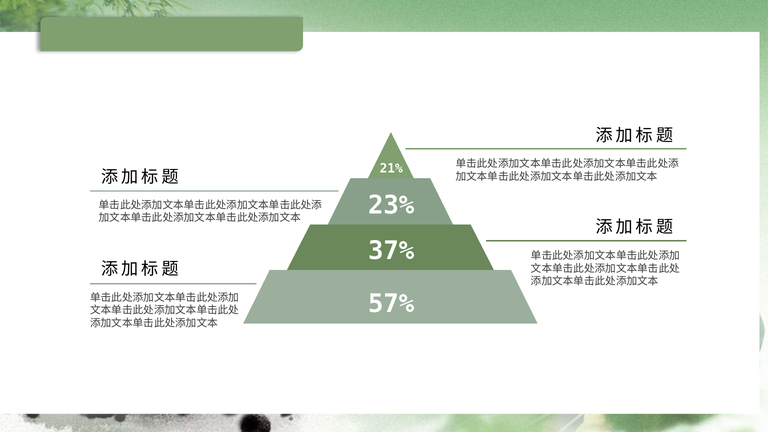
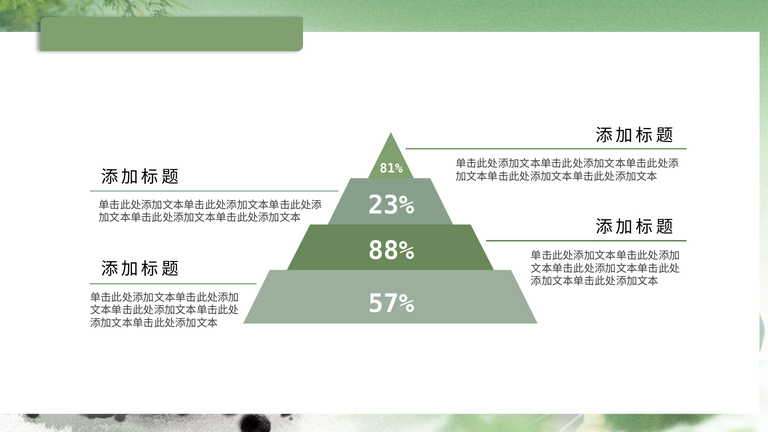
21%: 21% -> 81%
37%: 37% -> 88%
